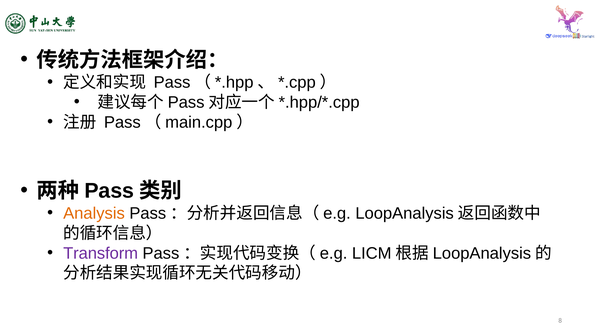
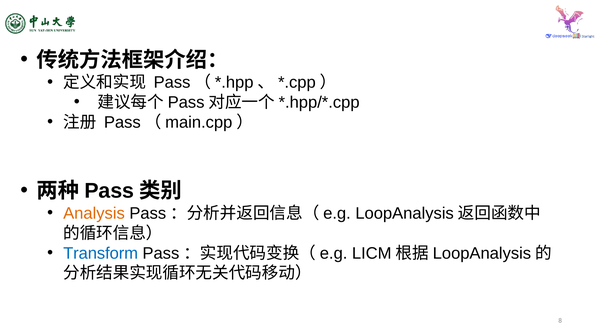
Transform colour: purple -> blue
